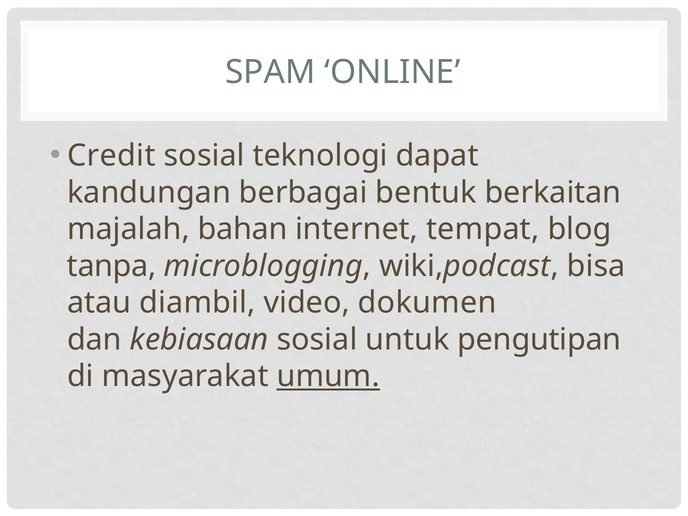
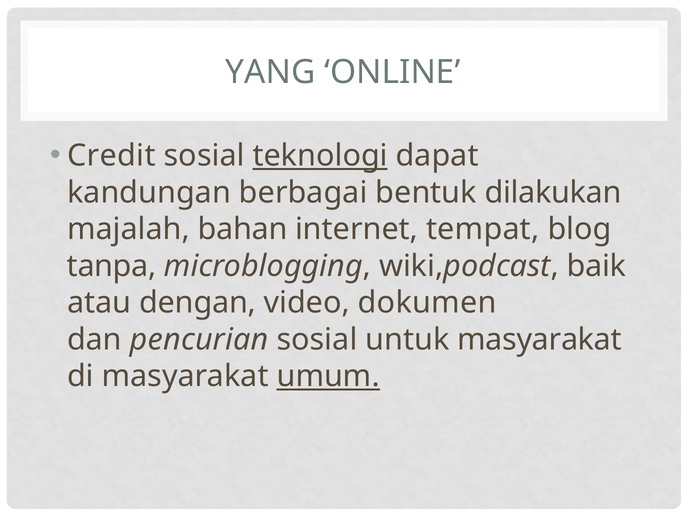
SPAM: SPAM -> YANG
teknologi underline: none -> present
berkaitan: berkaitan -> dilakukan
bisa: bisa -> baik
diambil: diambil -> dengan
kebiasaan: kebiasaan -> pencurian
untuk pengutipan: pengutipan -> masyarakat
